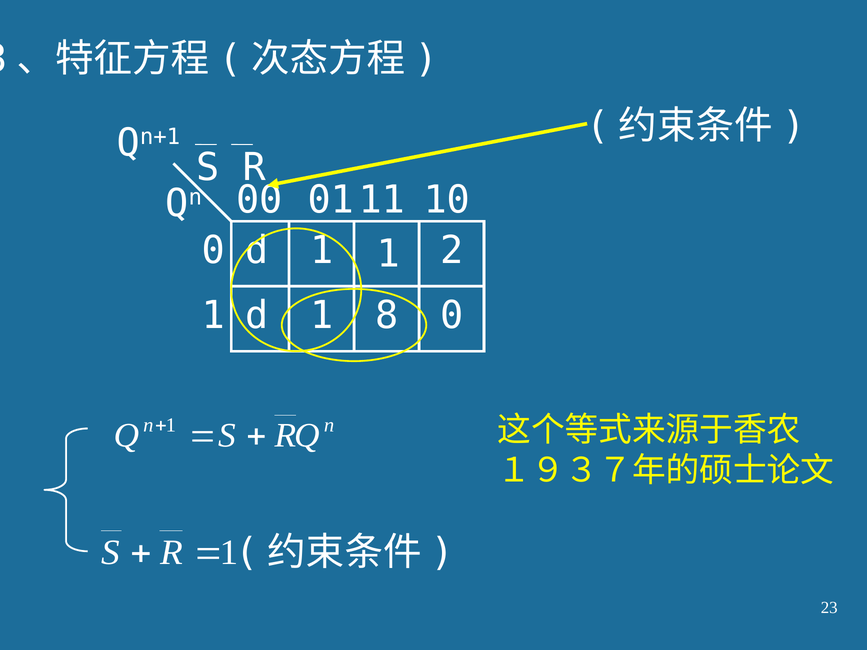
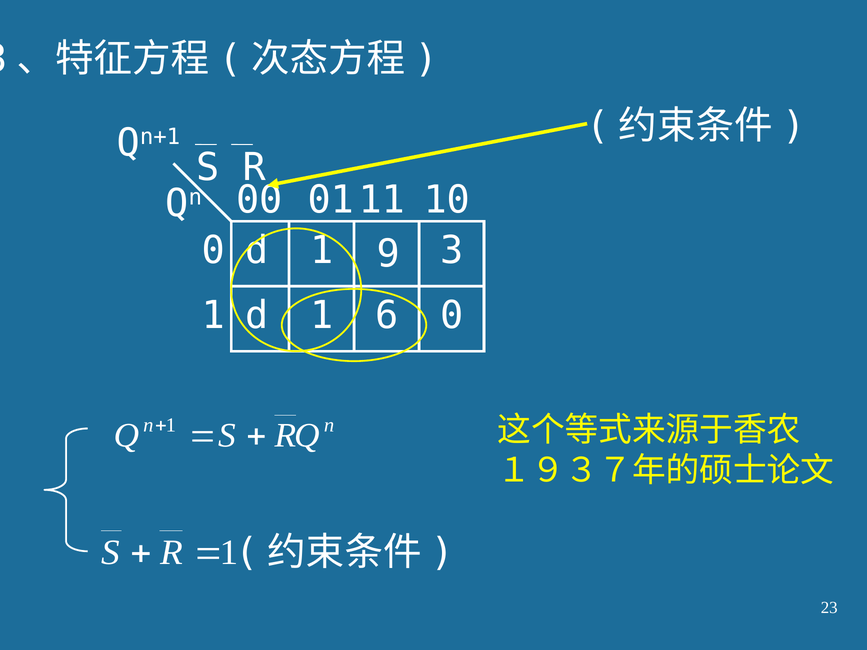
d 1: 1 -> 9
2: 2 -> 3
8: 8 -> 6
